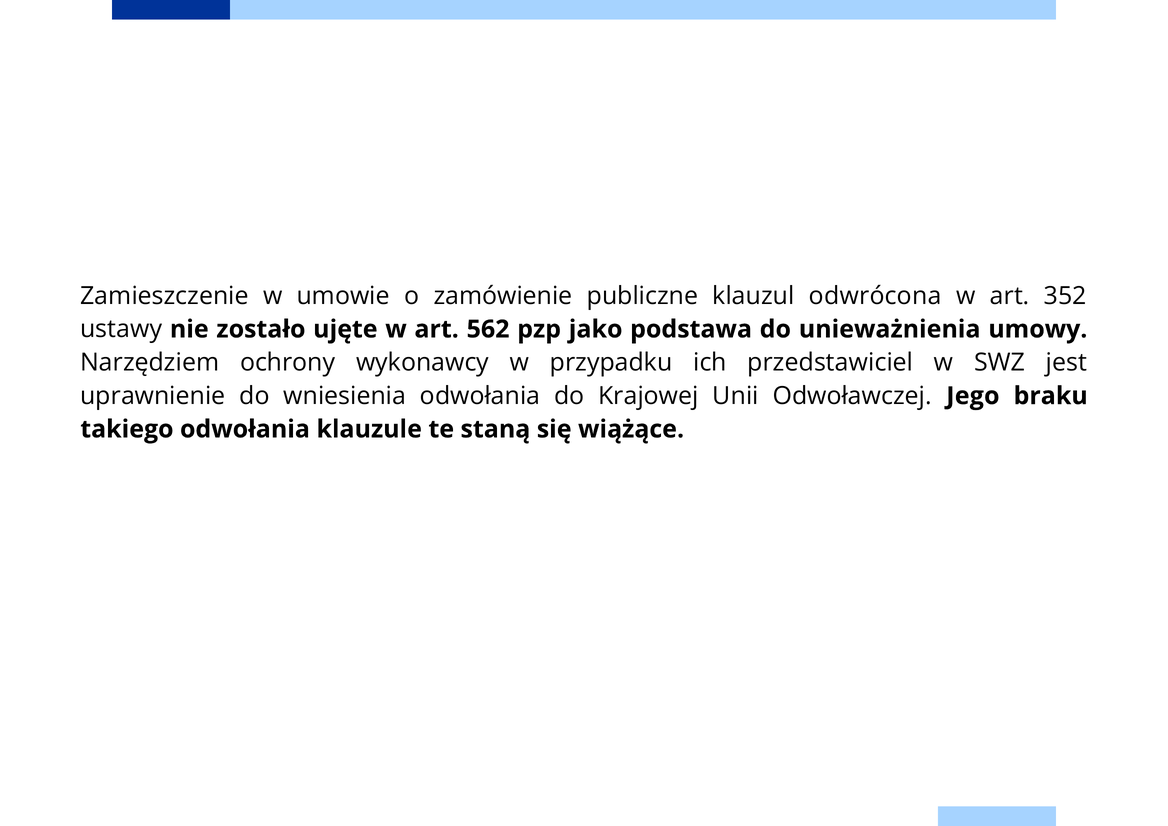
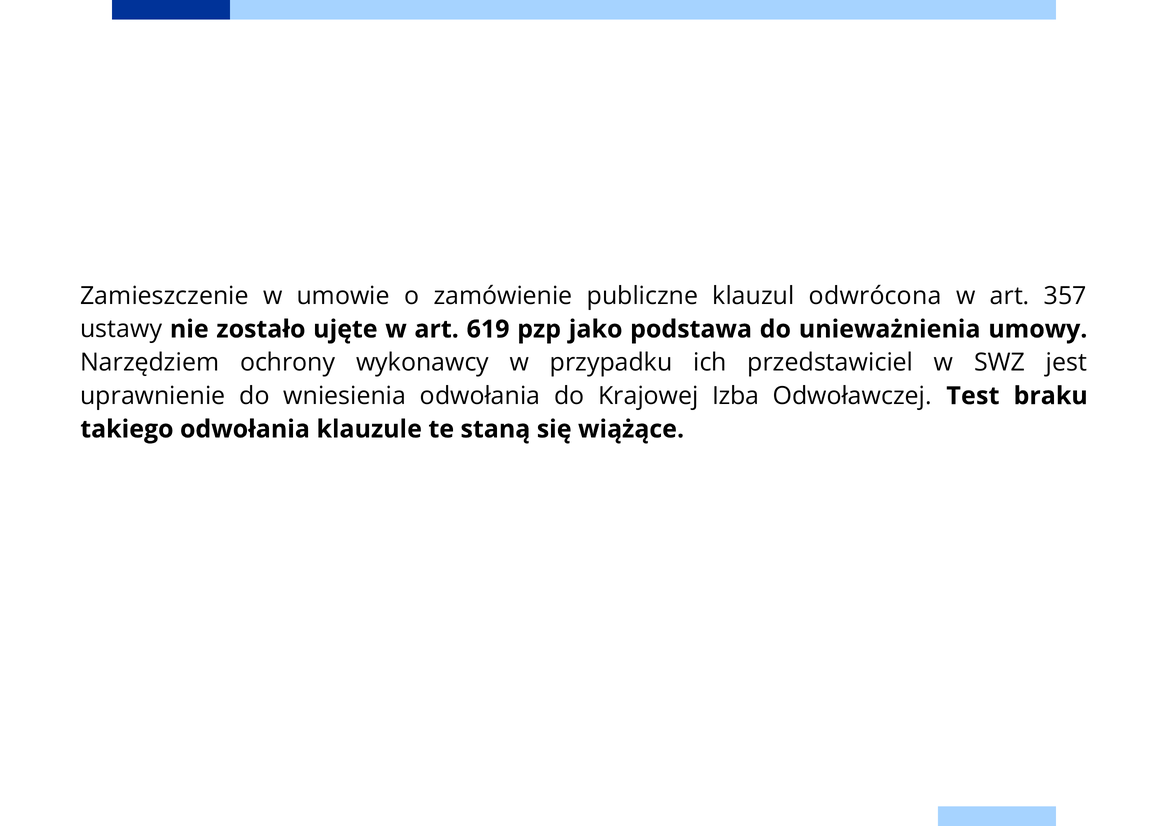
352: 352 -> 357
562: 562 -> 619
Unii: Unii -> Izba
Jego: Jego -> Test
